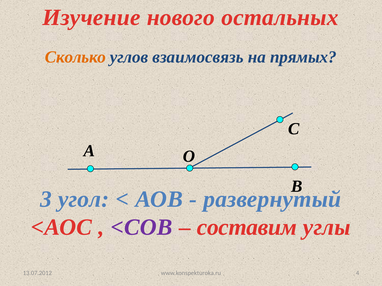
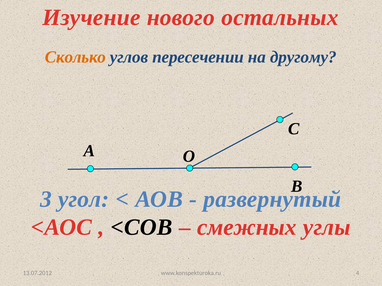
взаимосвязь: взаимосвязь -> пересечении
прямых: прямых -> другому
<СОВ colour: purple -> black
составим: составим -> смежных
